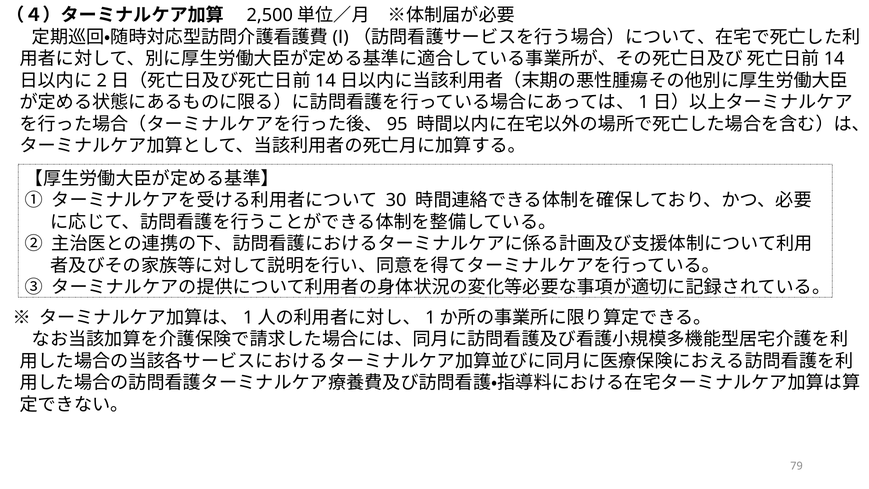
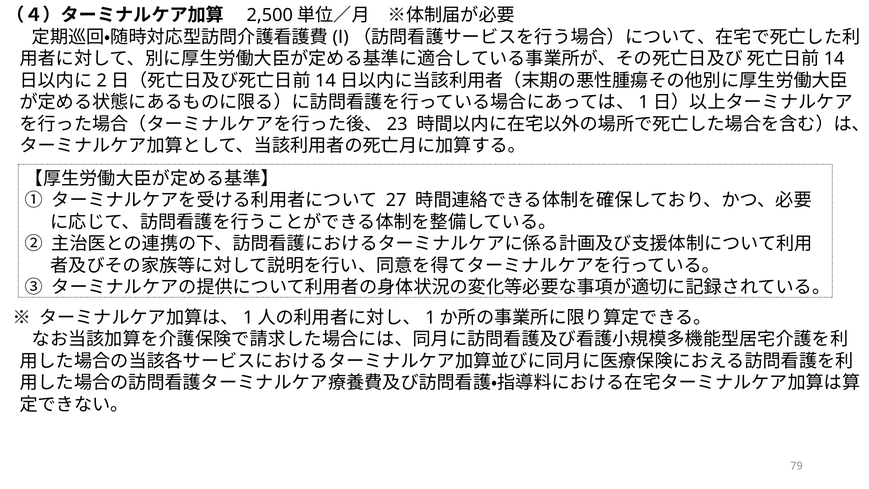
95: 95 -> 23
30: 30 -> 27
